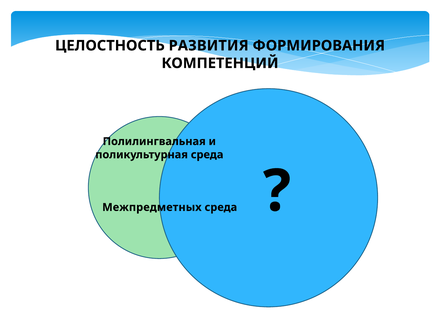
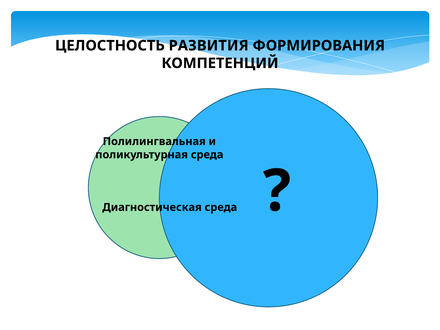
Межпредметных: Межпредметных -> Диагностическая
